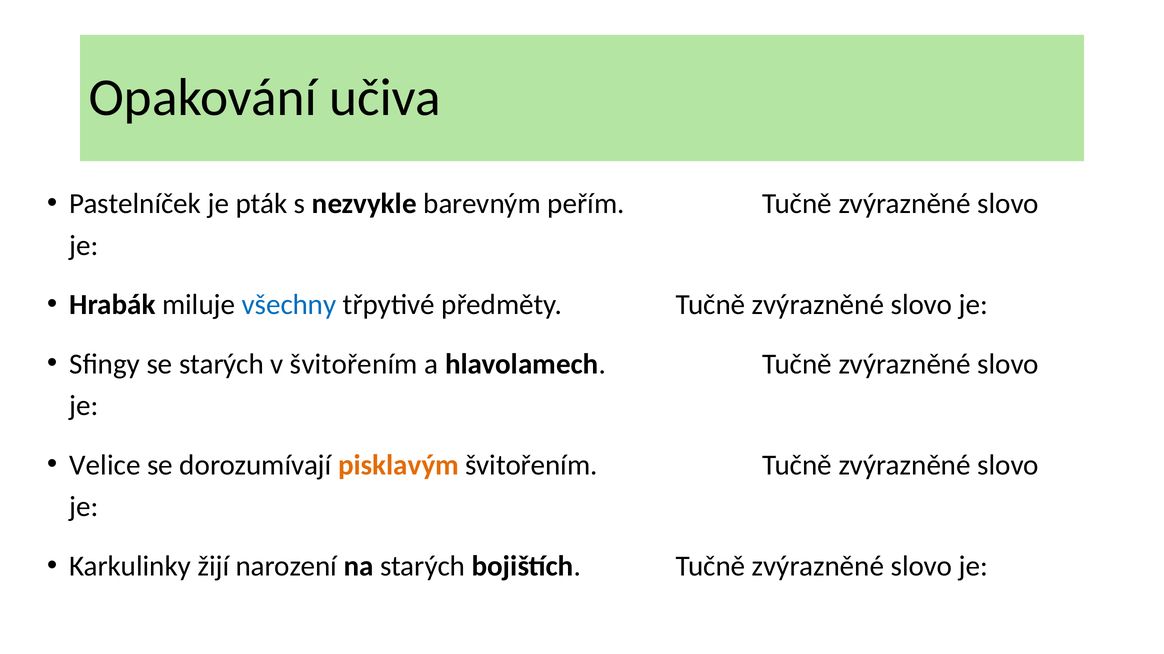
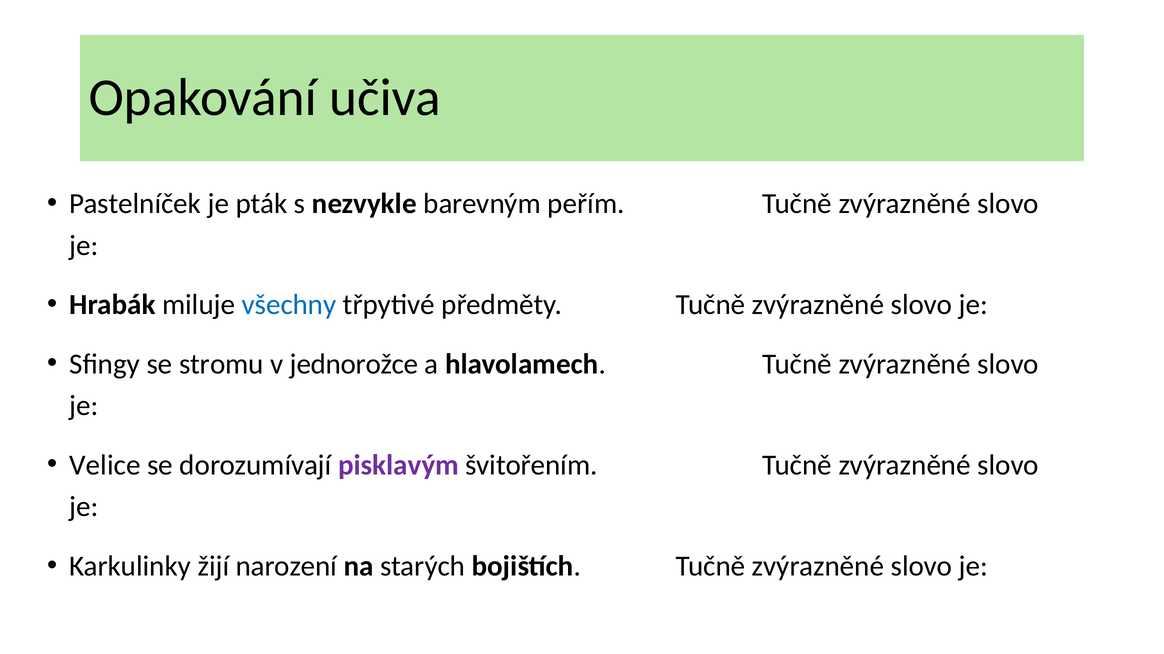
se starých: starých -> stromu
v švitořením: švitořením -> jednorožce
pisklavým colour: orange -> purple
